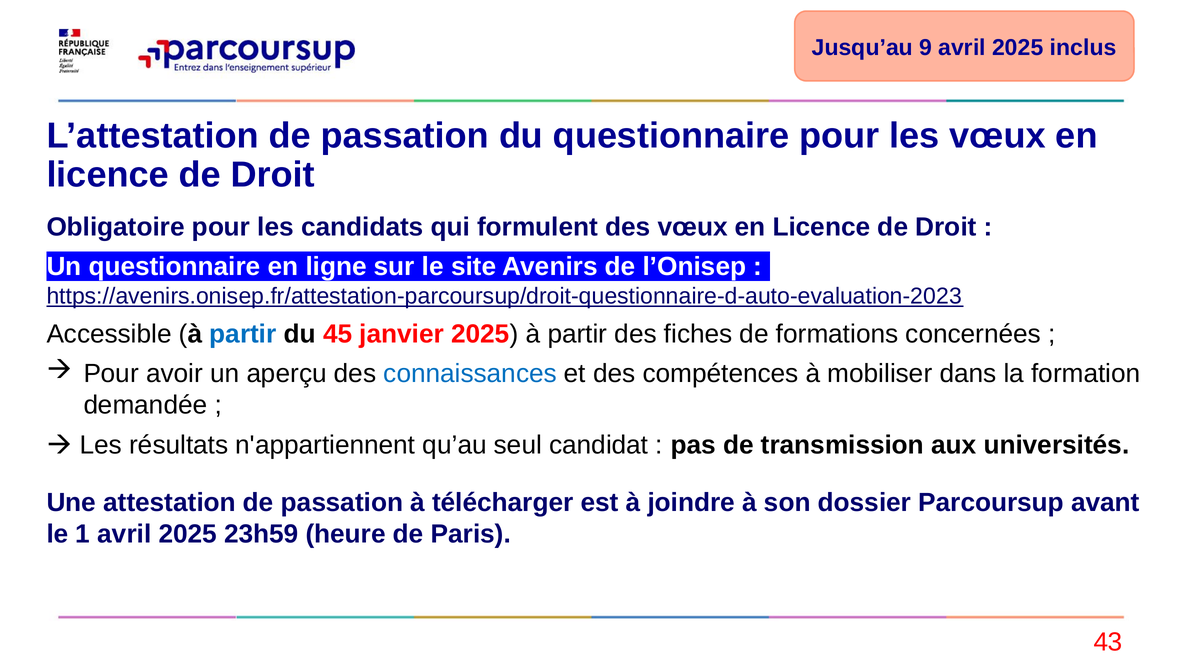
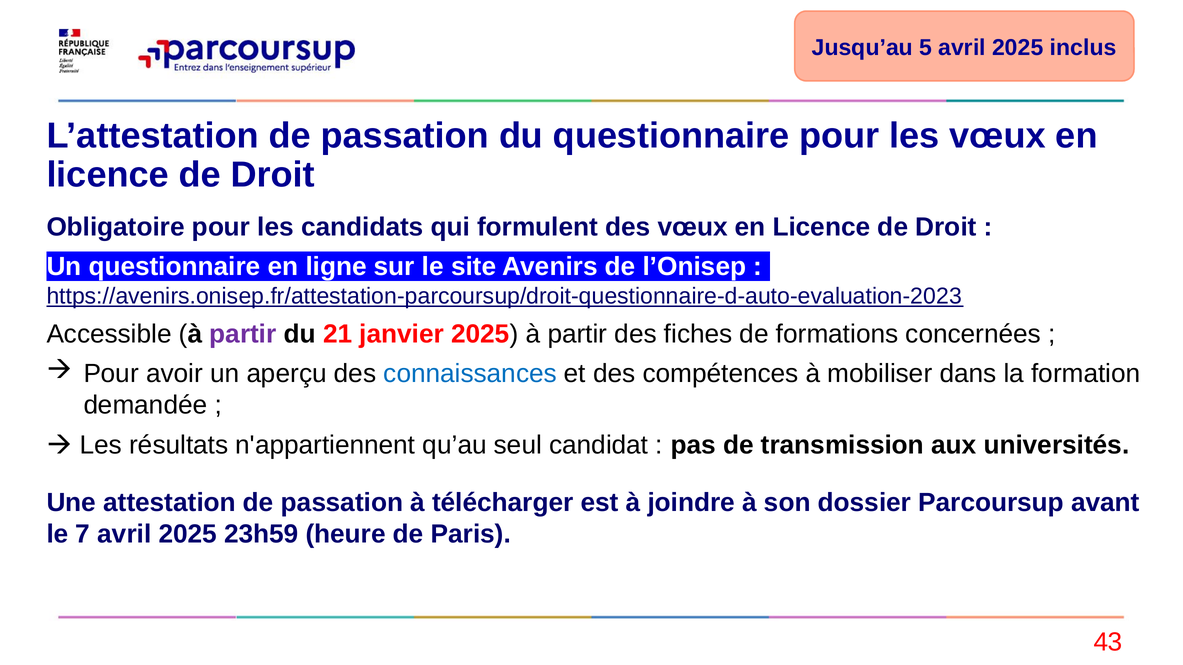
9: 9 -> 5
partir at (243, 334) colour: blue -> purple
45: 45 -> 21
1: 1 -> 7
